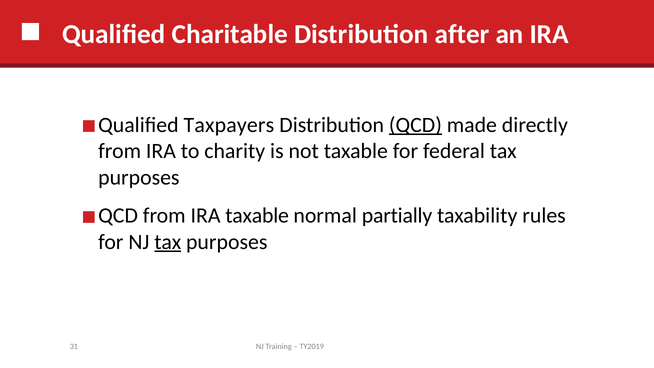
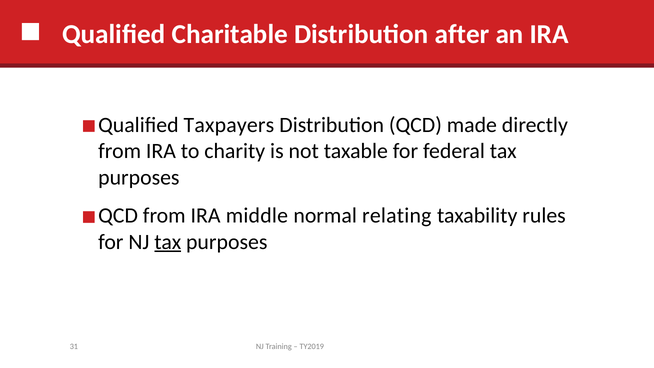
QCD at (415, 125) underline: present -> none
IRA taxable: taxable -> middle
partially: partially -> relating
